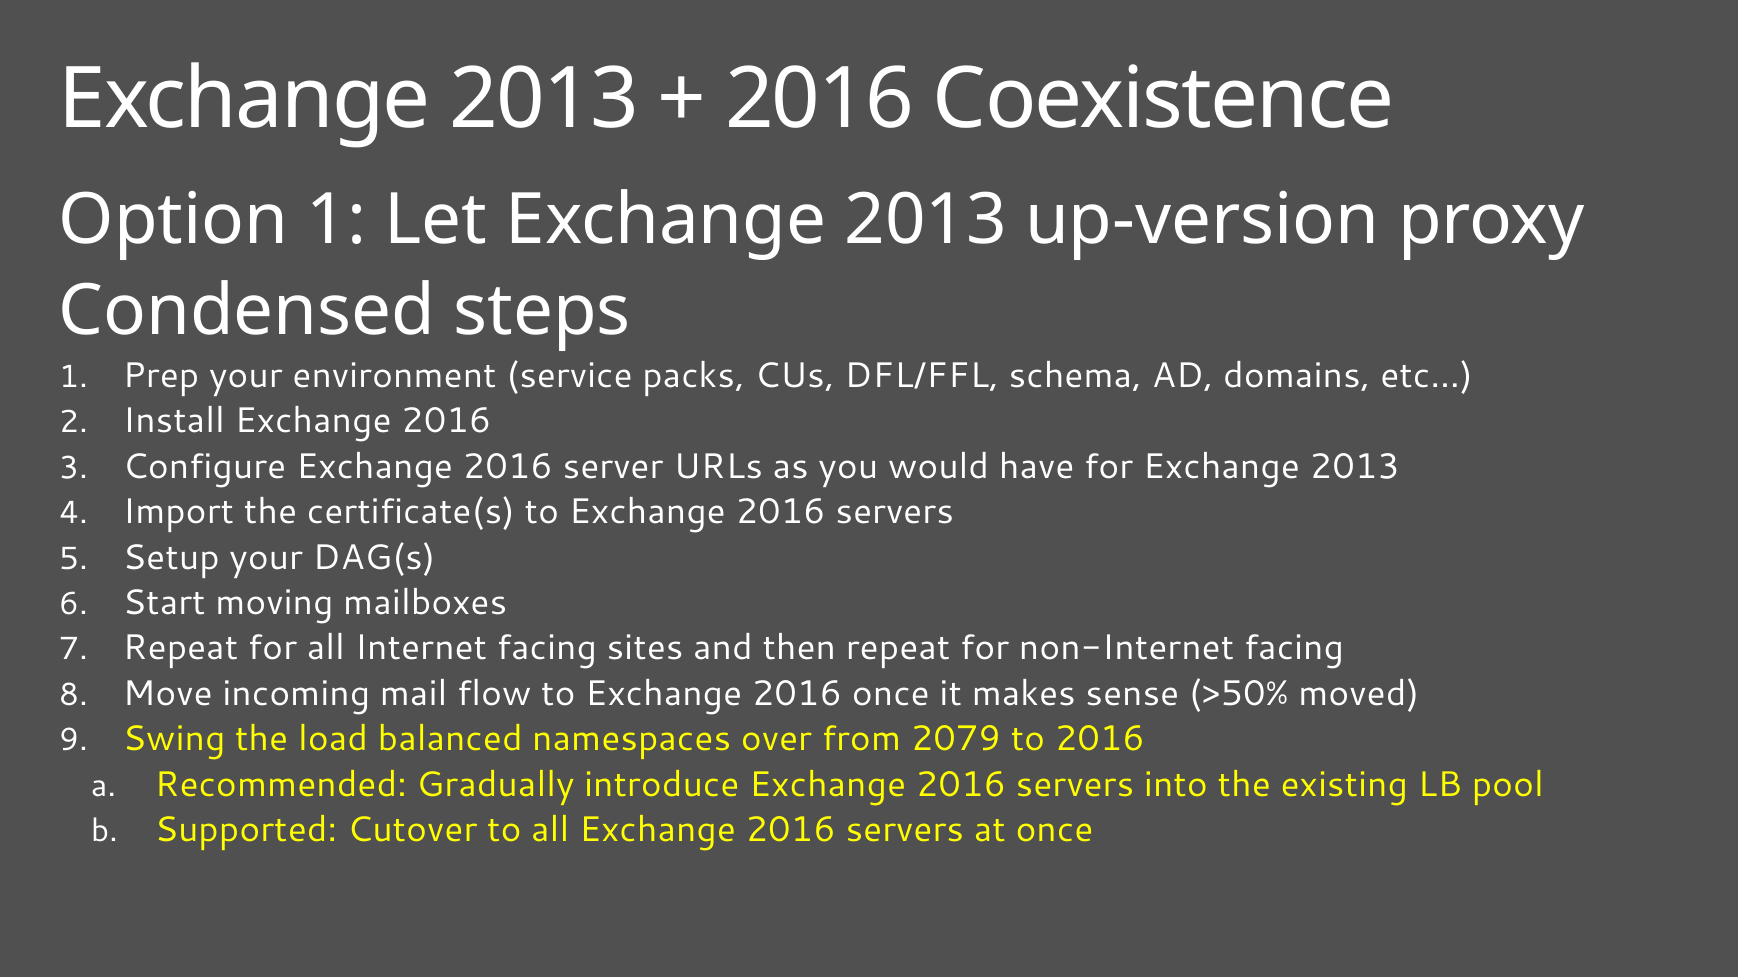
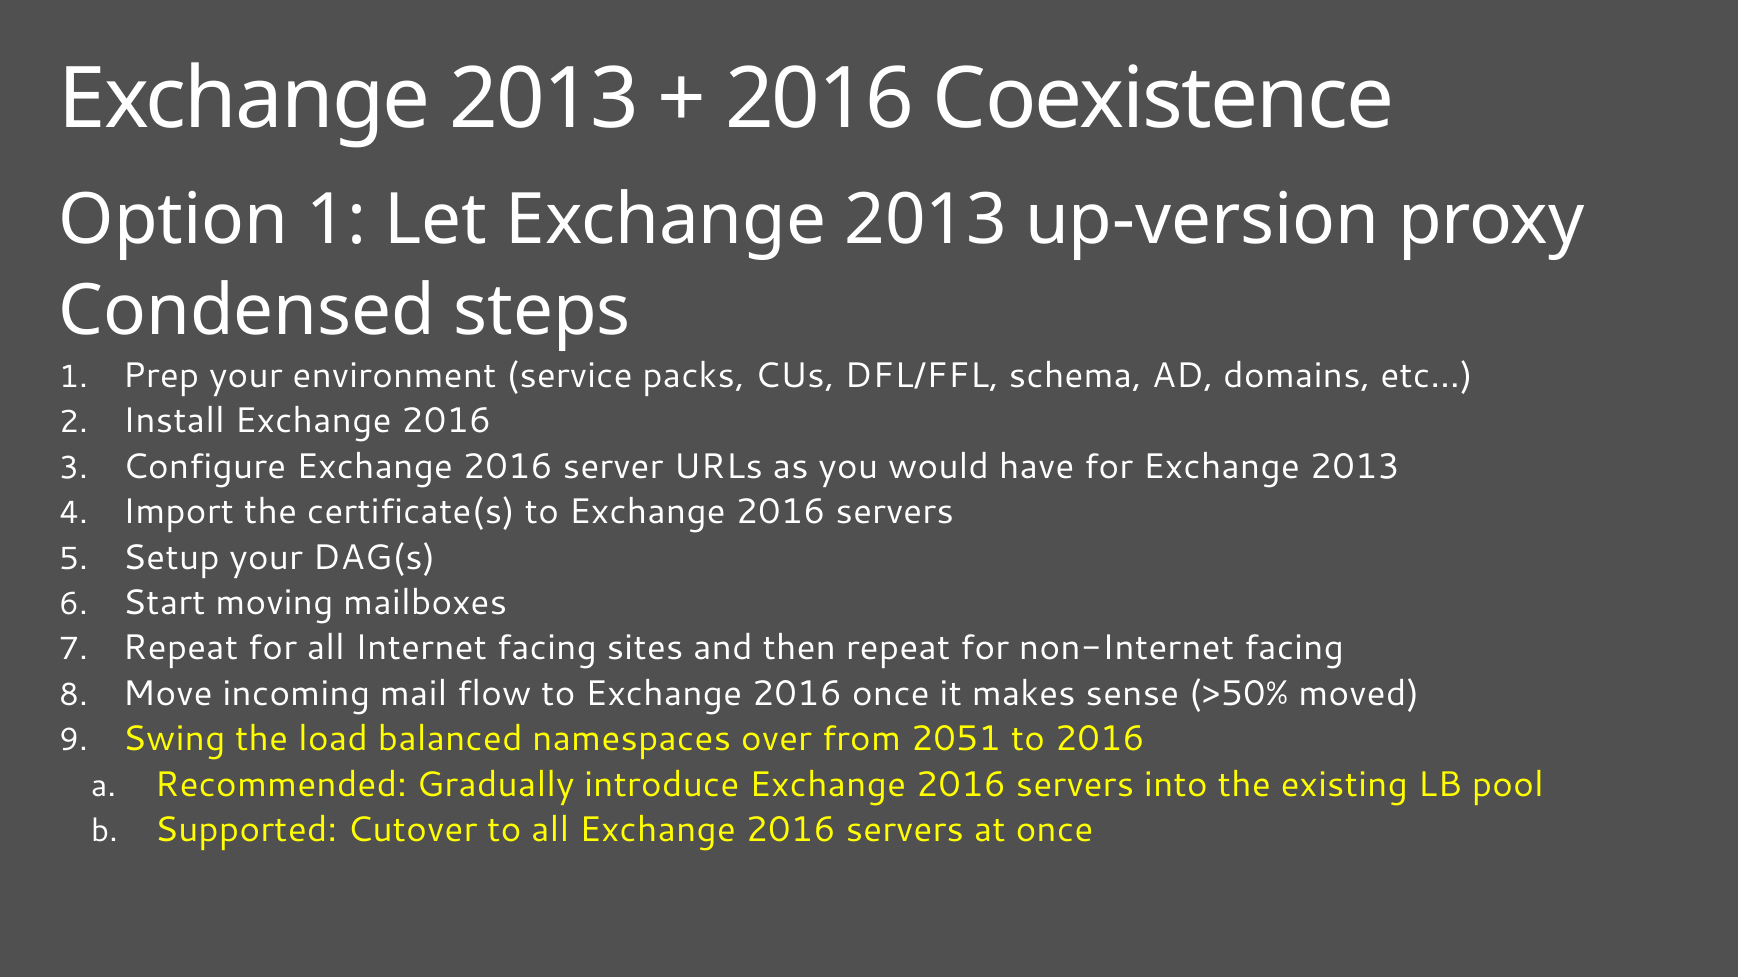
2079: 2079 -> 2051
